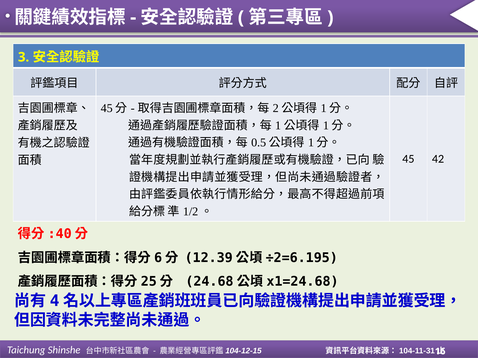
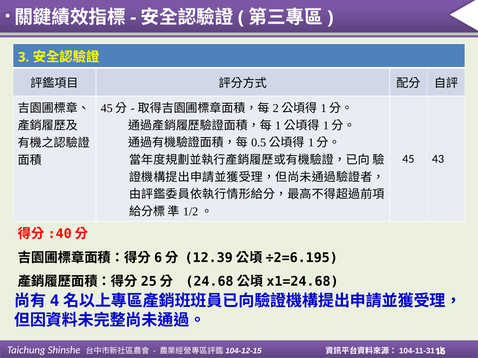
42: 42 -> 43
